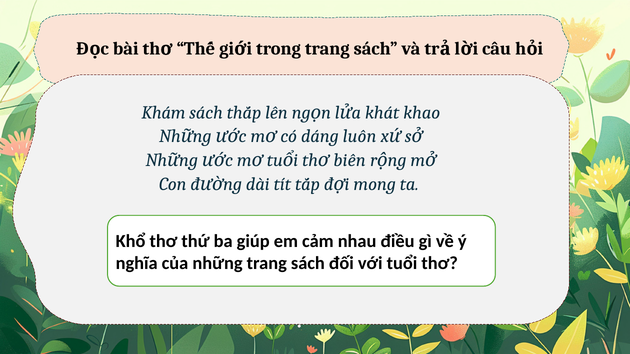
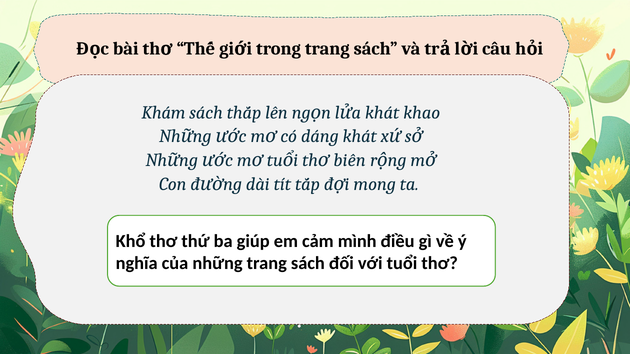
dáng luôn: luôn -> khát
nhau: nhau -> mình
